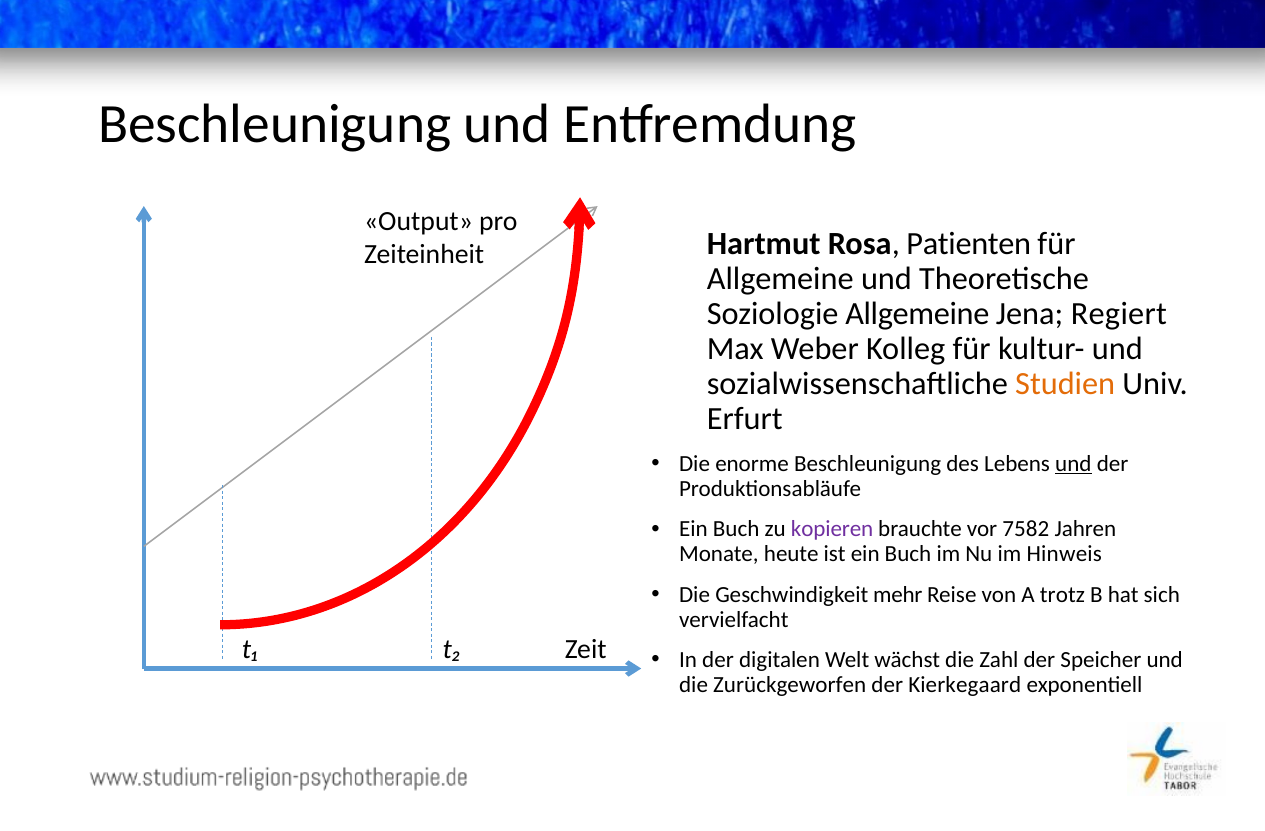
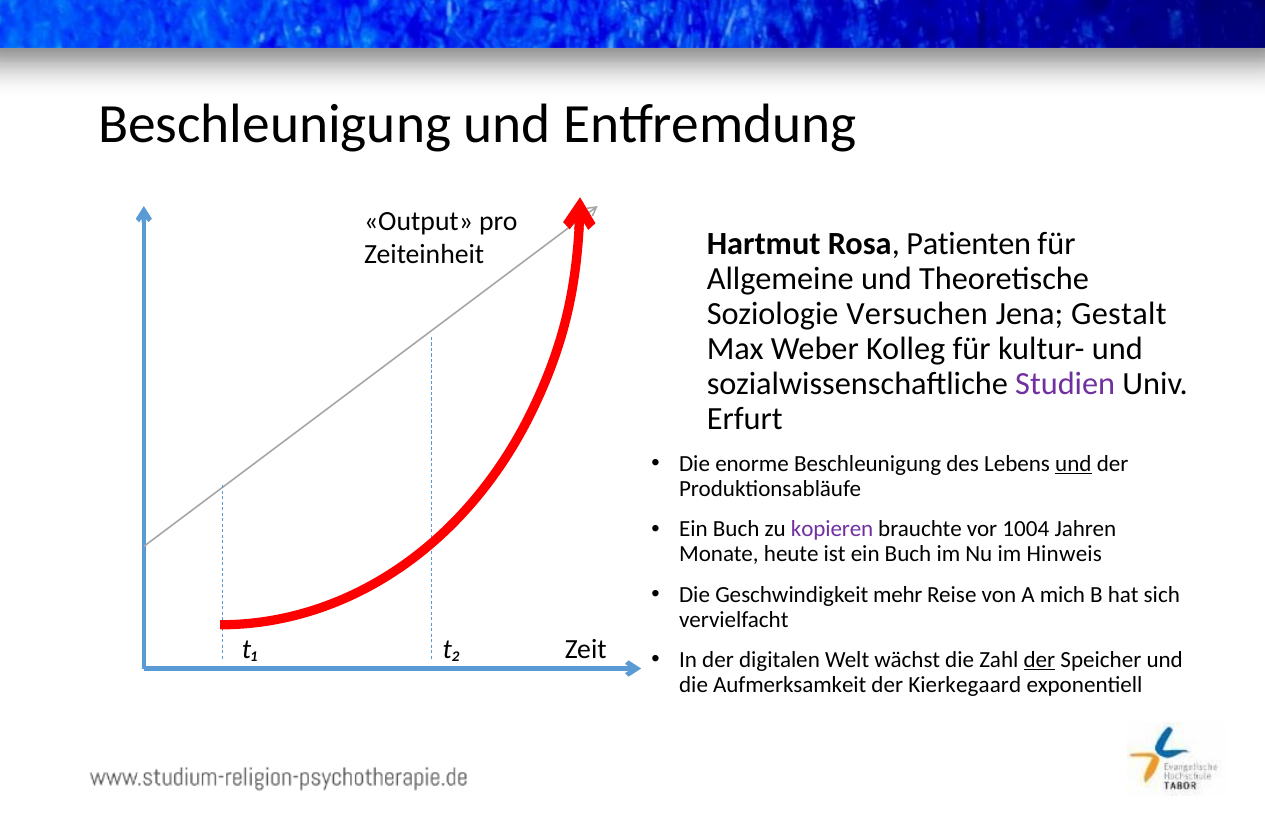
Soziologie Allgemeine: Allgemeine -> Versuchen
Regiert: Regiert -> Gestalt
Studien colour: orange -> purple
7582: 7582 -> 1004
trotz: trotz -> mich
der at (1039, 660) underline: none -> present
Zurückgeworfen: Zurückgeworfen -> Aufmerksamkeit
